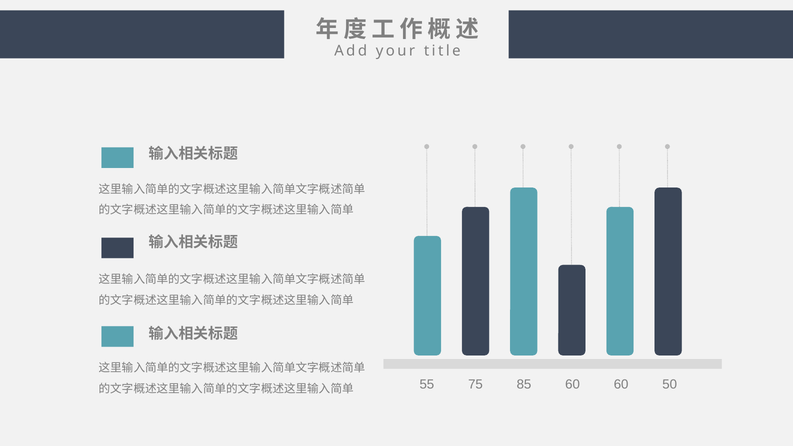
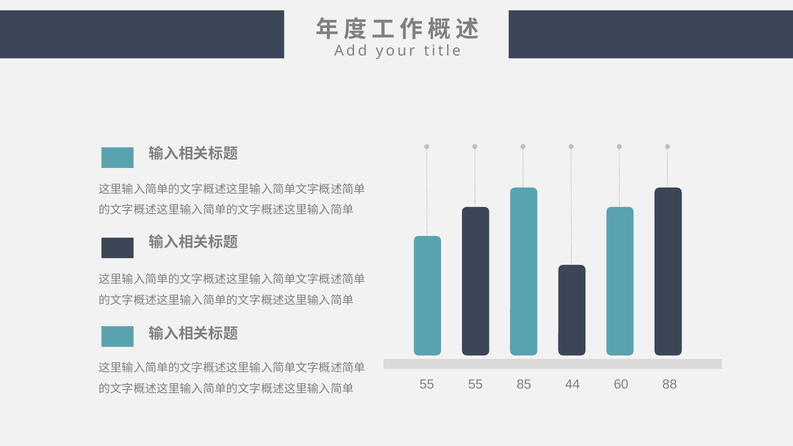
55 75: 75 -> 55
85 60: 60 -> 44
50: 50 -> 88
